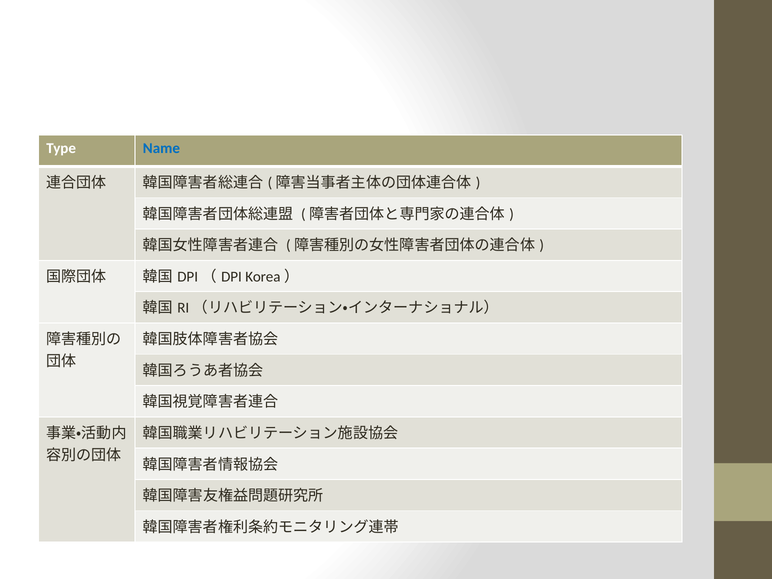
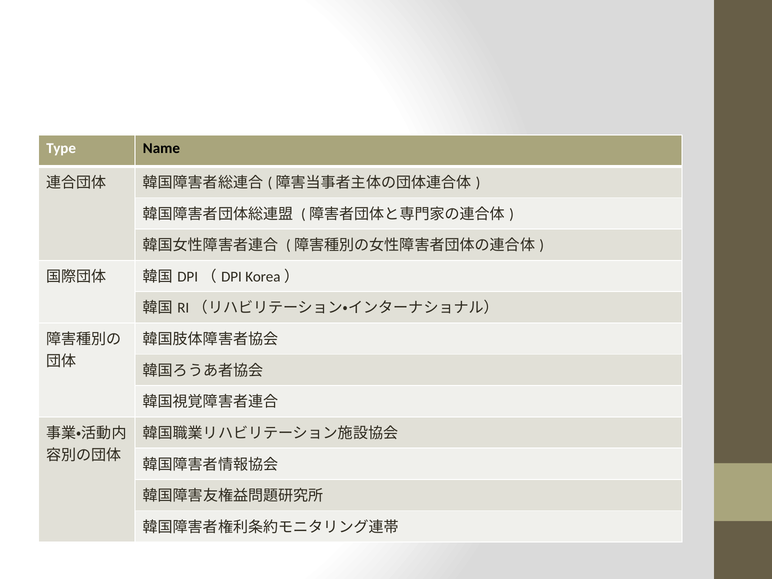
Name colour: blue -> black
